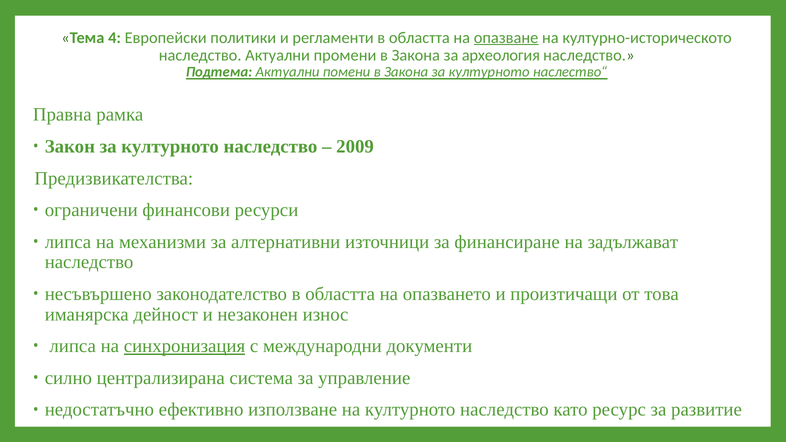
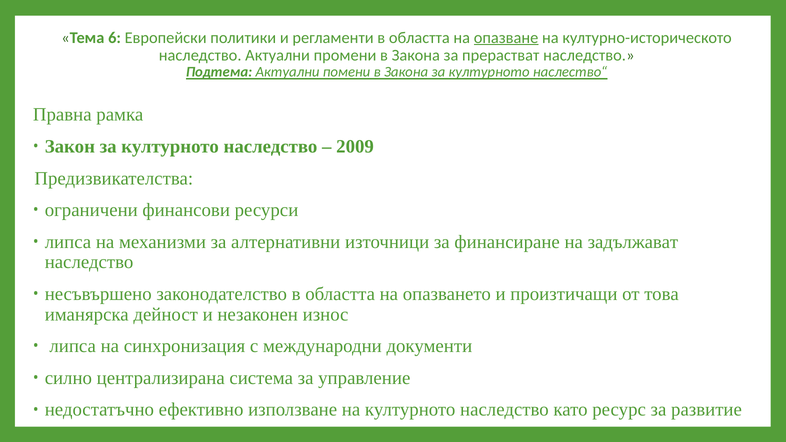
4: 4 -> 6
археология: археология -> прерастват
синхронизация underline: present -> none
